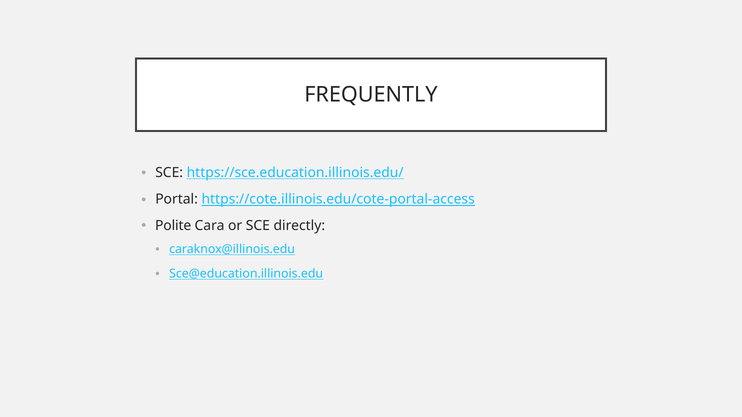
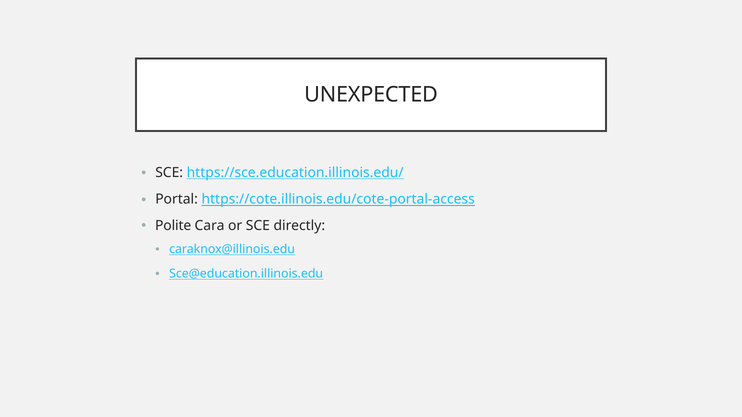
FREQUENTLY: FREQUENTLY -> UNEXPECTED
